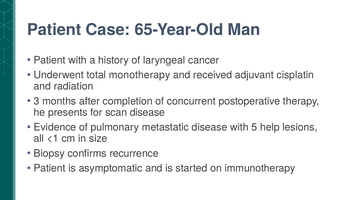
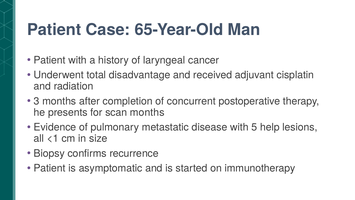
monotherapy: monotherapy -> disadvantage
scan disease: disease -> months
